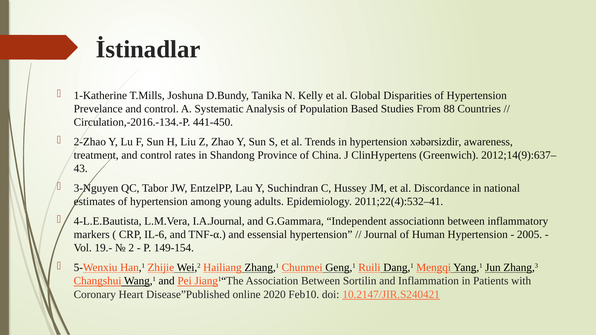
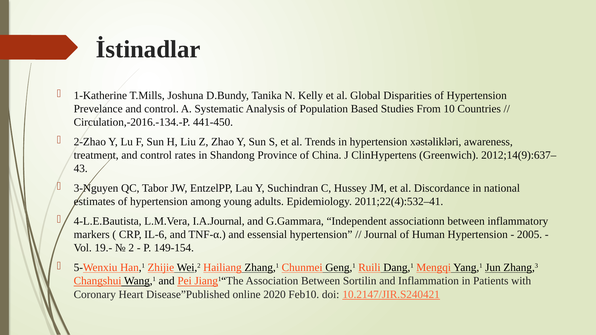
88: 88 -> 10
xəbərsizdir: xəbərsizdir -> xəstəlikləri
